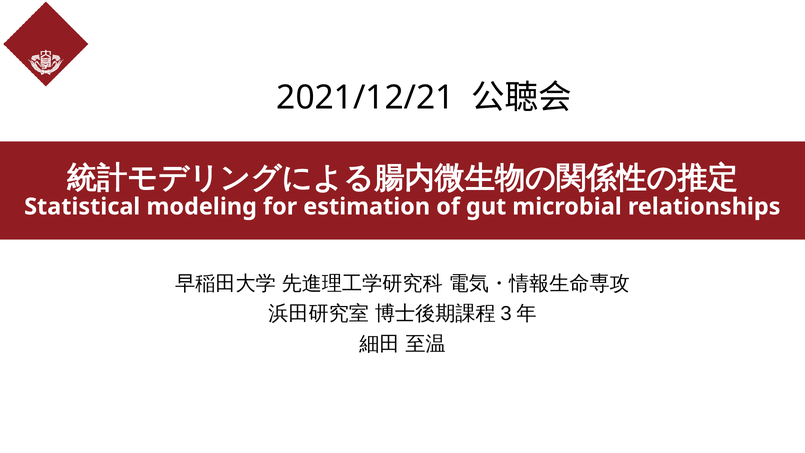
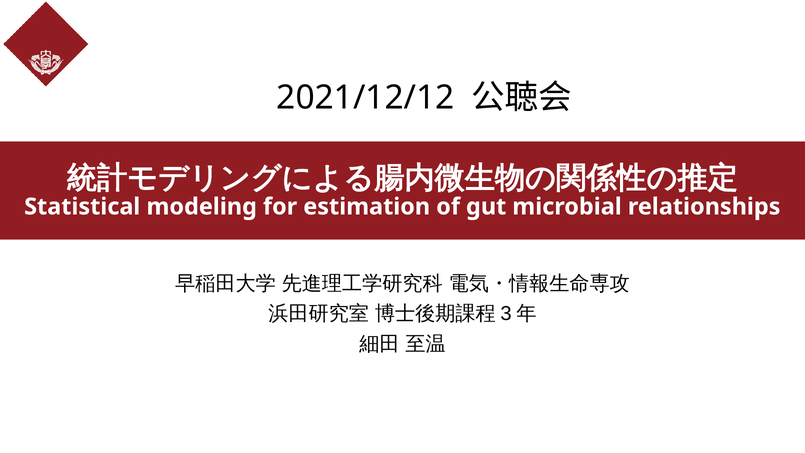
2021/12/21: 2021/12/21 -> 2021/12/12
